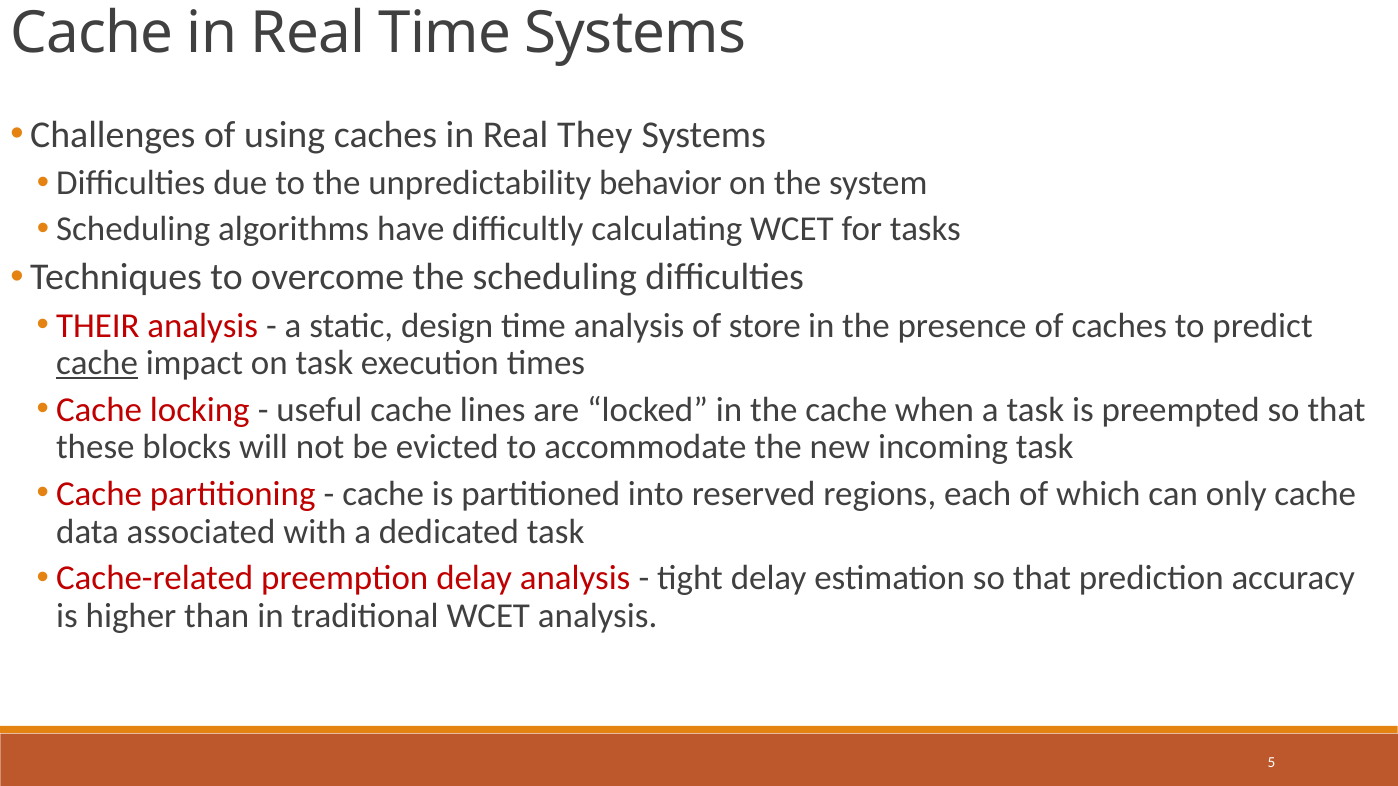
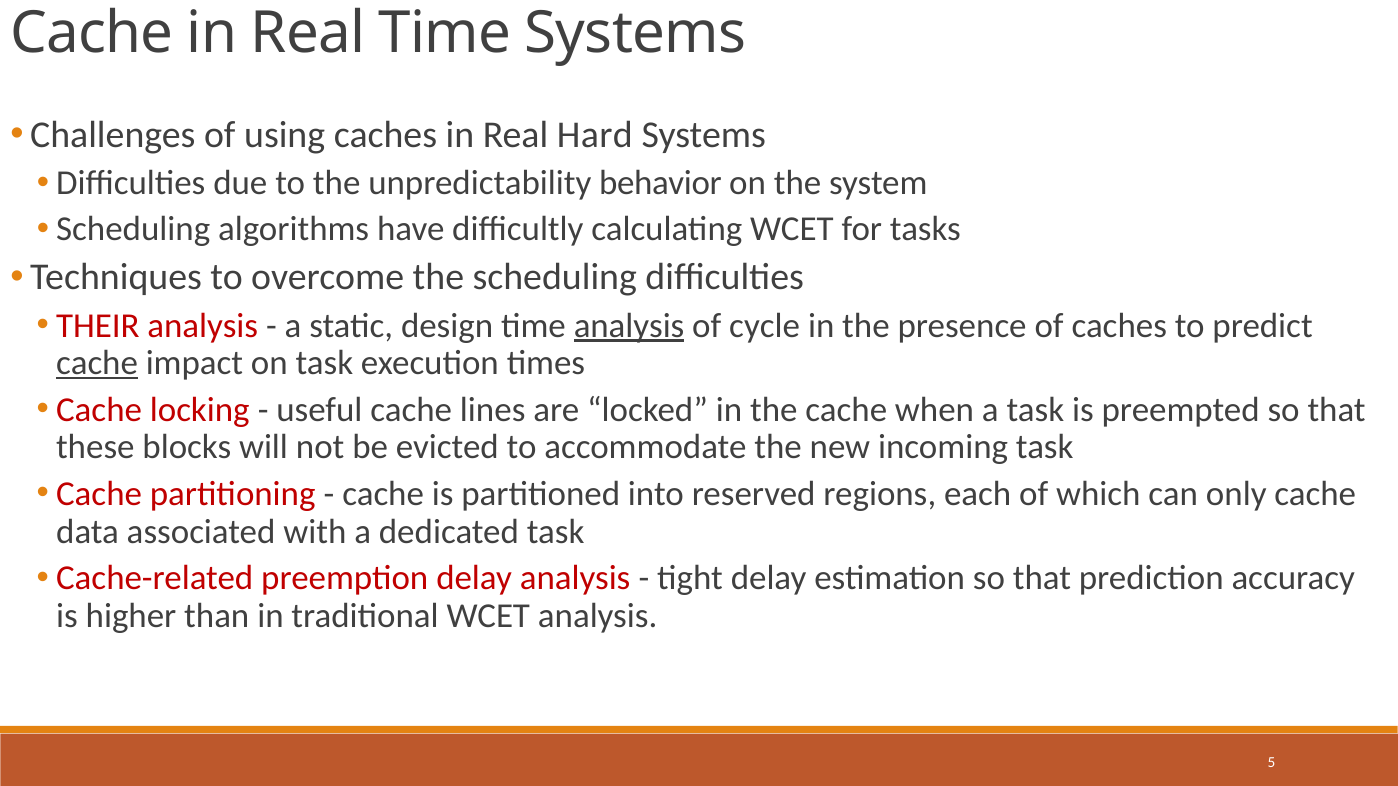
They: They -> Hard
analysis at (629, 326) underline: none -> present
store: store -> cycle
